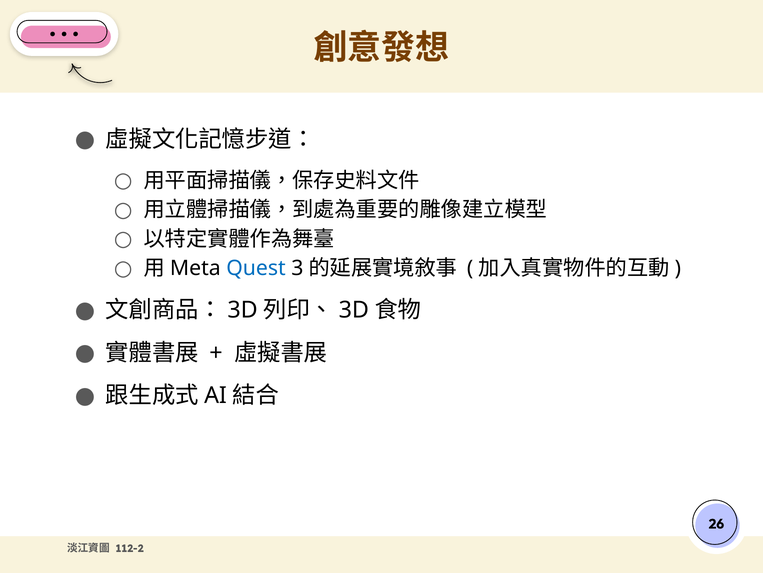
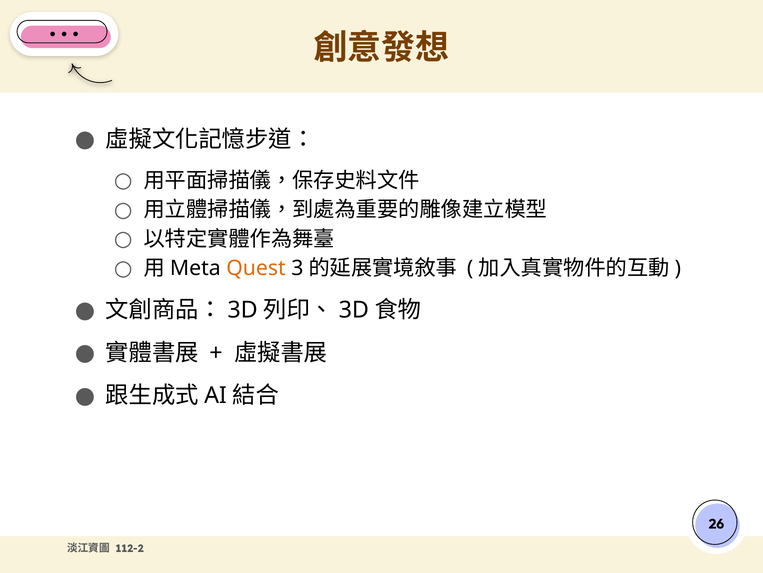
Quest colour: blue -> orange
